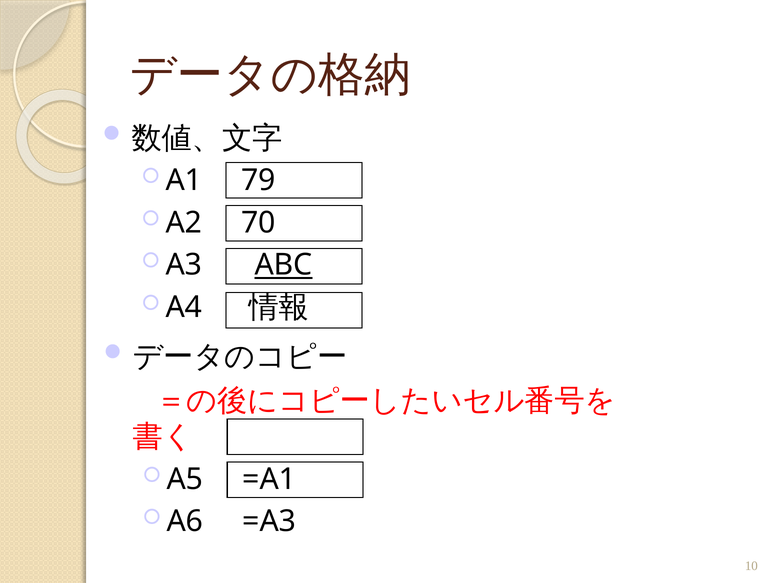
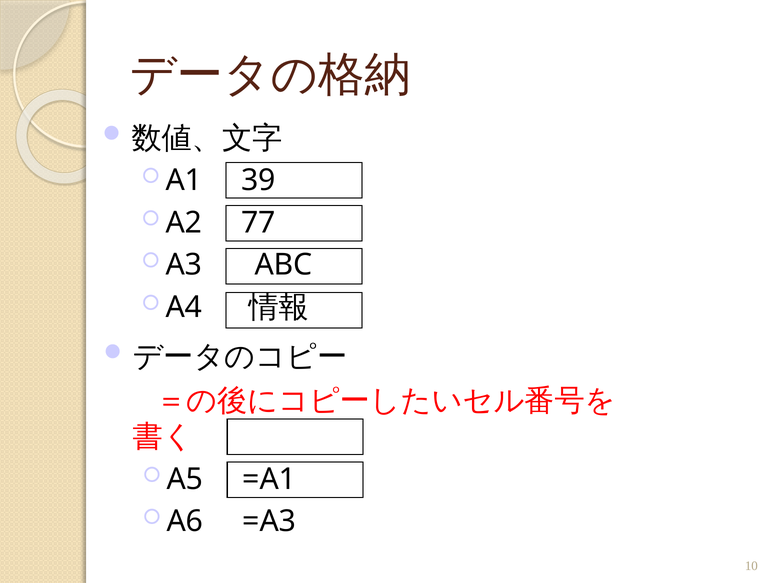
79: 79 -> 39
70: 70 -> 77
ABC underline: present -> none
